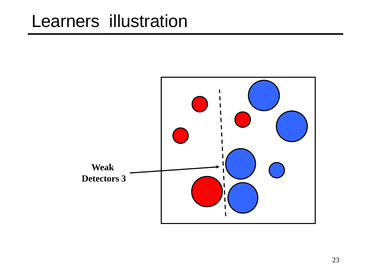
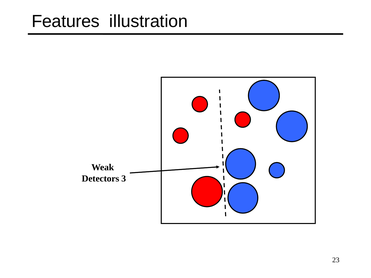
Learners: Learners -> Features
